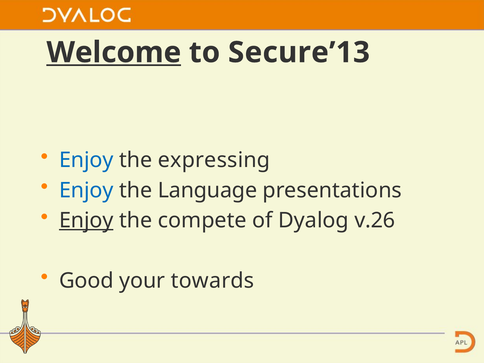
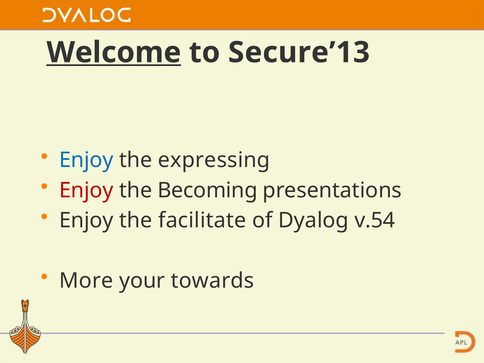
Enjoy at (86, 190) colour: blue -> red
Language: Language -> Becoming
Enjoy at (86, 220) underline: present -> none
compete: compete -> facilitate
v.26: v.26 -> v.54
Good: Good -> More
